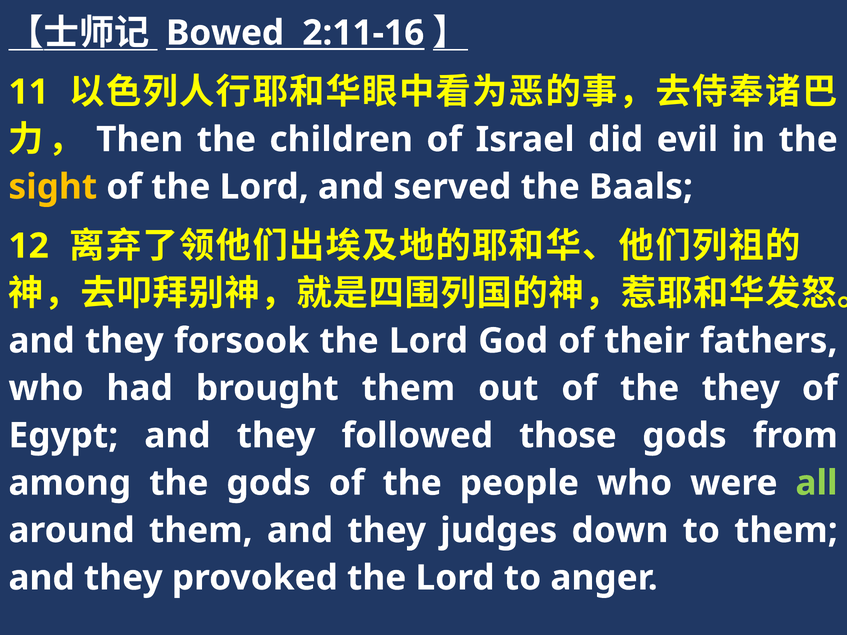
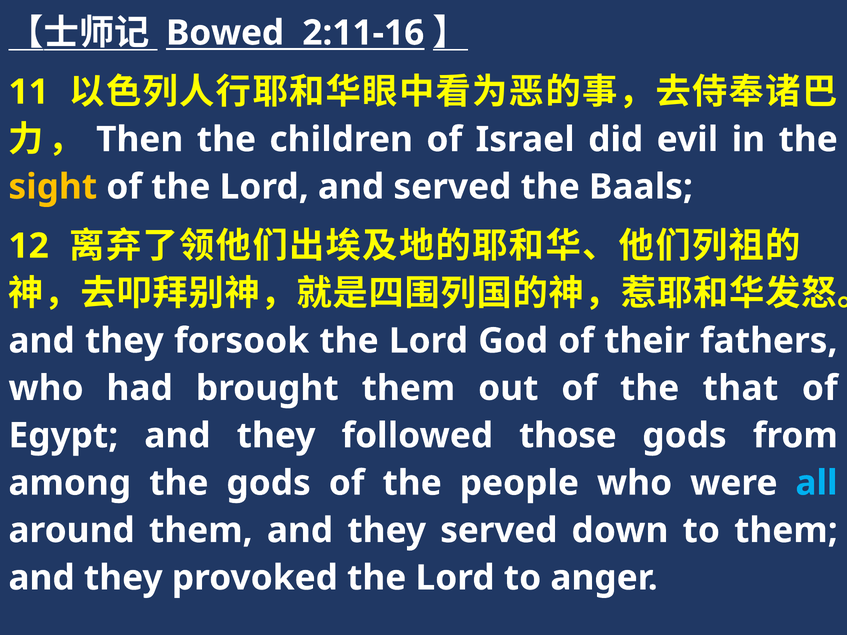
the they: they -> that
all colour: light green -> light blue
they judges: judges -> served
